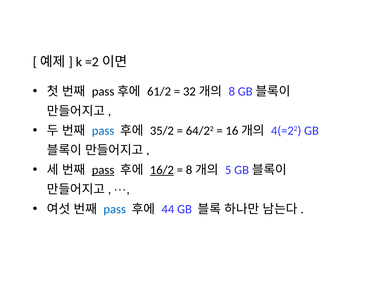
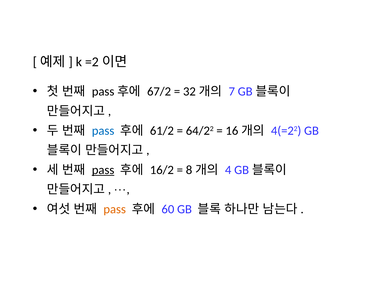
61/2: 61/2 -> 67/2
8: 8 -> 7
35/2: 35/2 -> 61/2
16/2 underline: present -> none
5: 5 -> 4
pass at (115, 210) colour: blue -> orange
44: 44 -> 60
